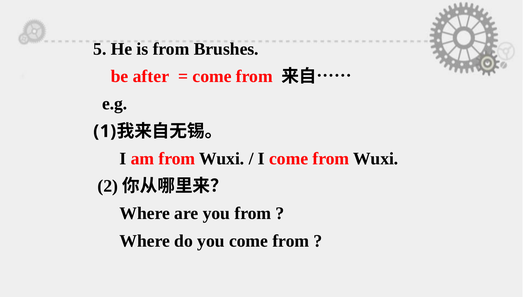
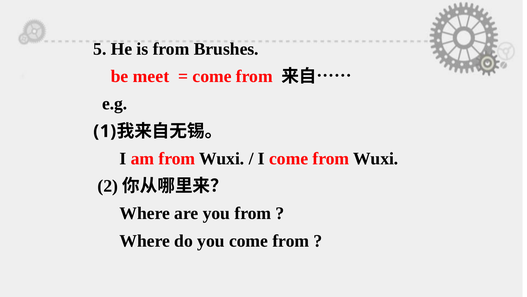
after: after -> meet
